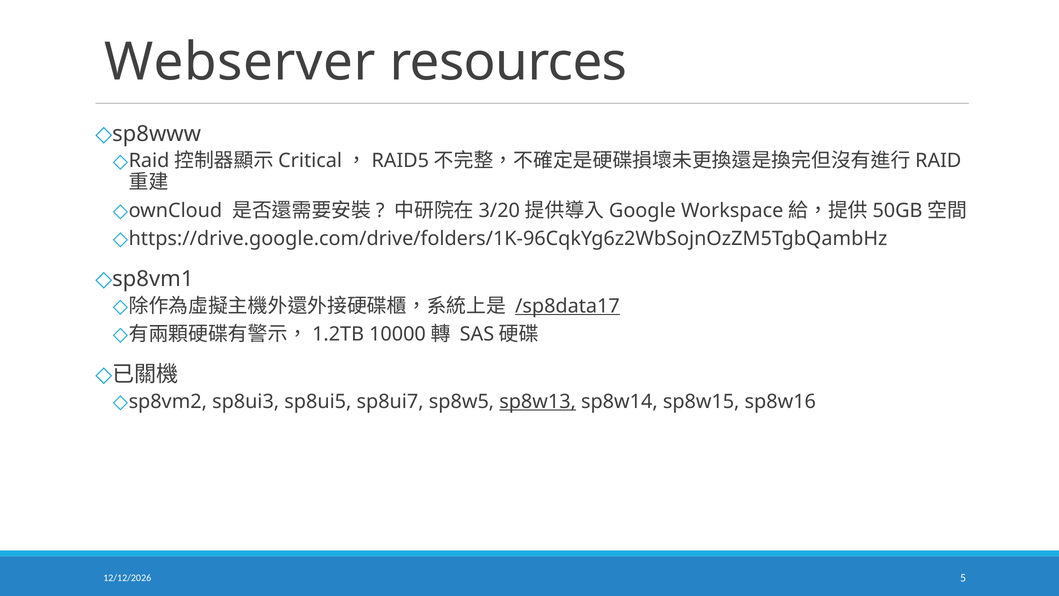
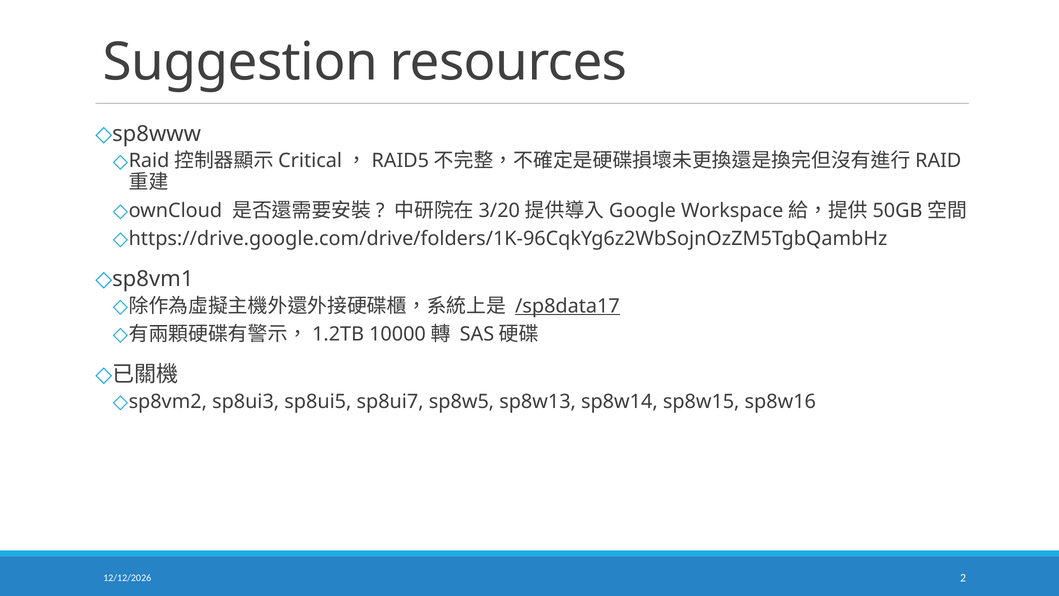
Webserver: Webserver -> Suggestion
sp8w13 underline: present -> none
5: 5 -> 2
